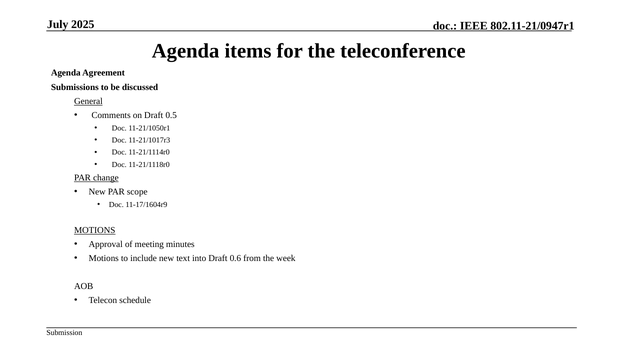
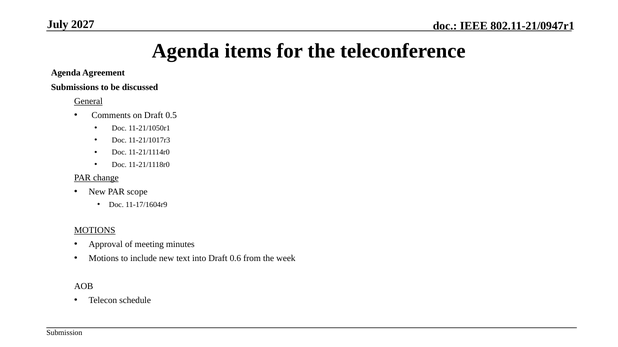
2025: 2025 -> 2027
